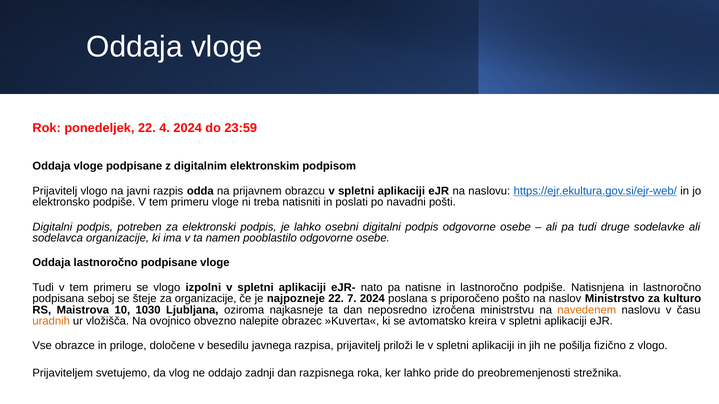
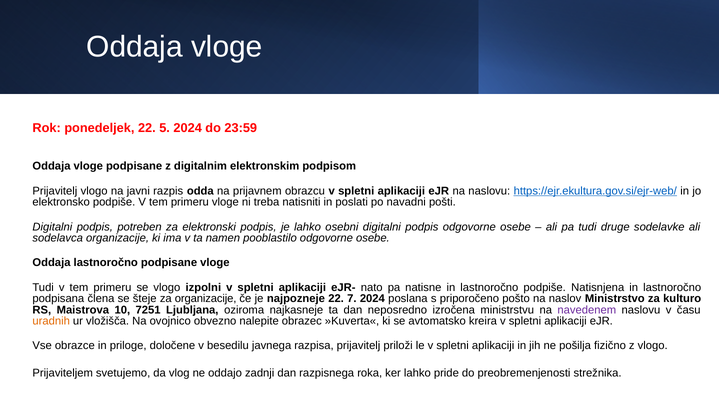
4: 4 -> 5
seboj: seboj -> člena
1030: 1030 -> 7251
navedenem colour: orange -> purple
